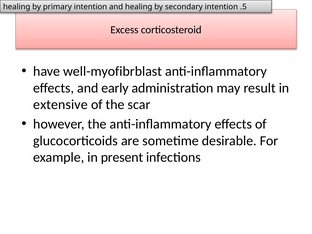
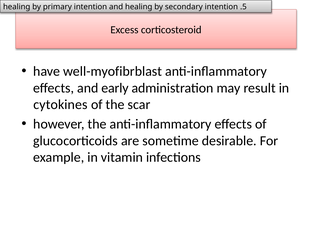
extensive: extensive -> cytokines
present: present -> vitamin
